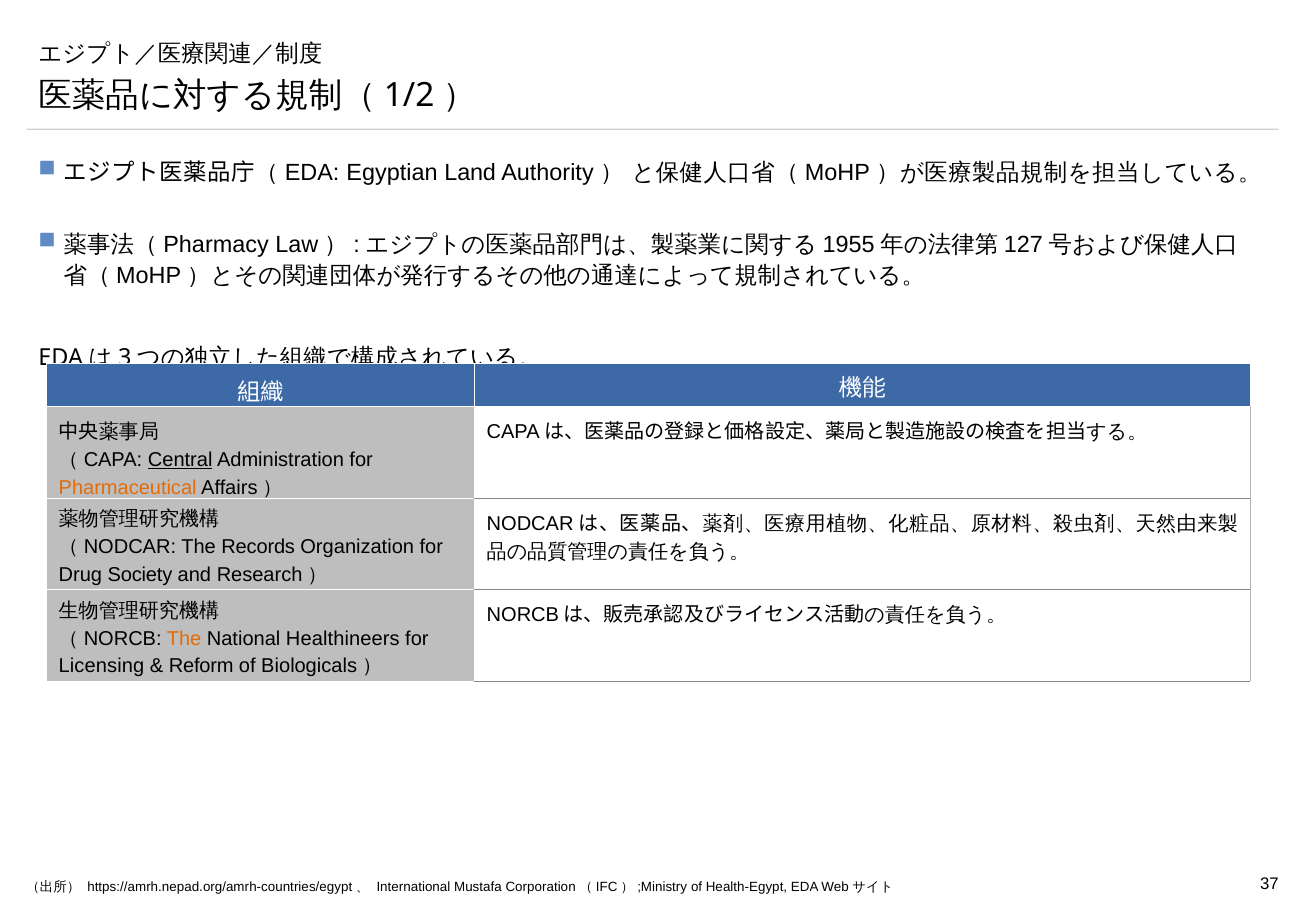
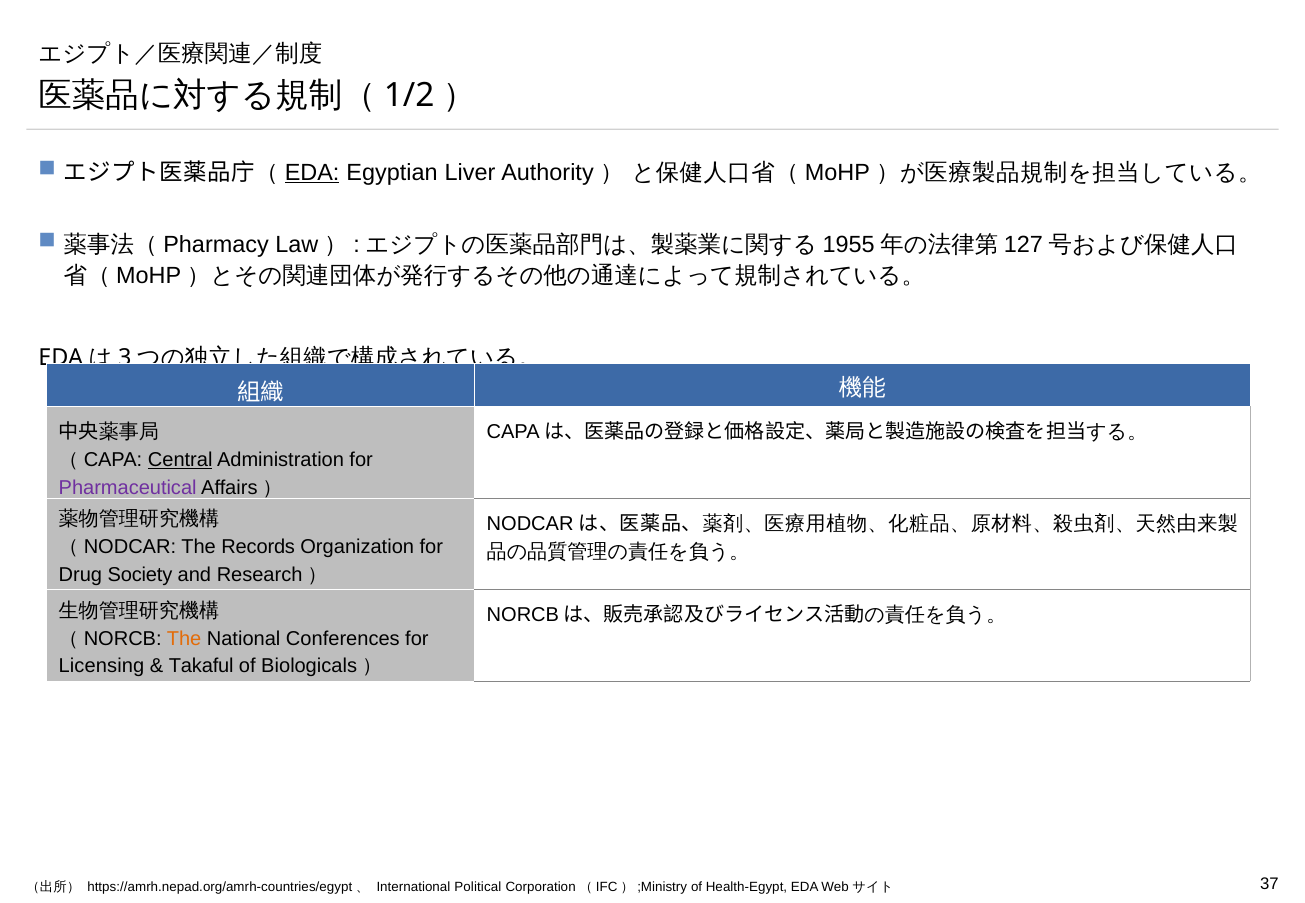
EDA at (312, 173) underline: none -> present
Land: Land -> Liver
Pharmaceutical colour: orange -> purple
Healthineers: Healthineers -> Conferences
Reform: Reform -> Takaful
Mustafa: Mustafa -> Political
